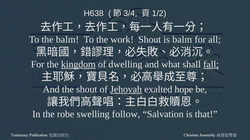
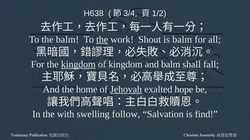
the at (102, 40) underline: none -> present
of dwelling: dwelling -> kingdom
and what: what -> balm
fall underline: present -> none
the shout: shout -> home
robe: robe -> with
that: that -> find
